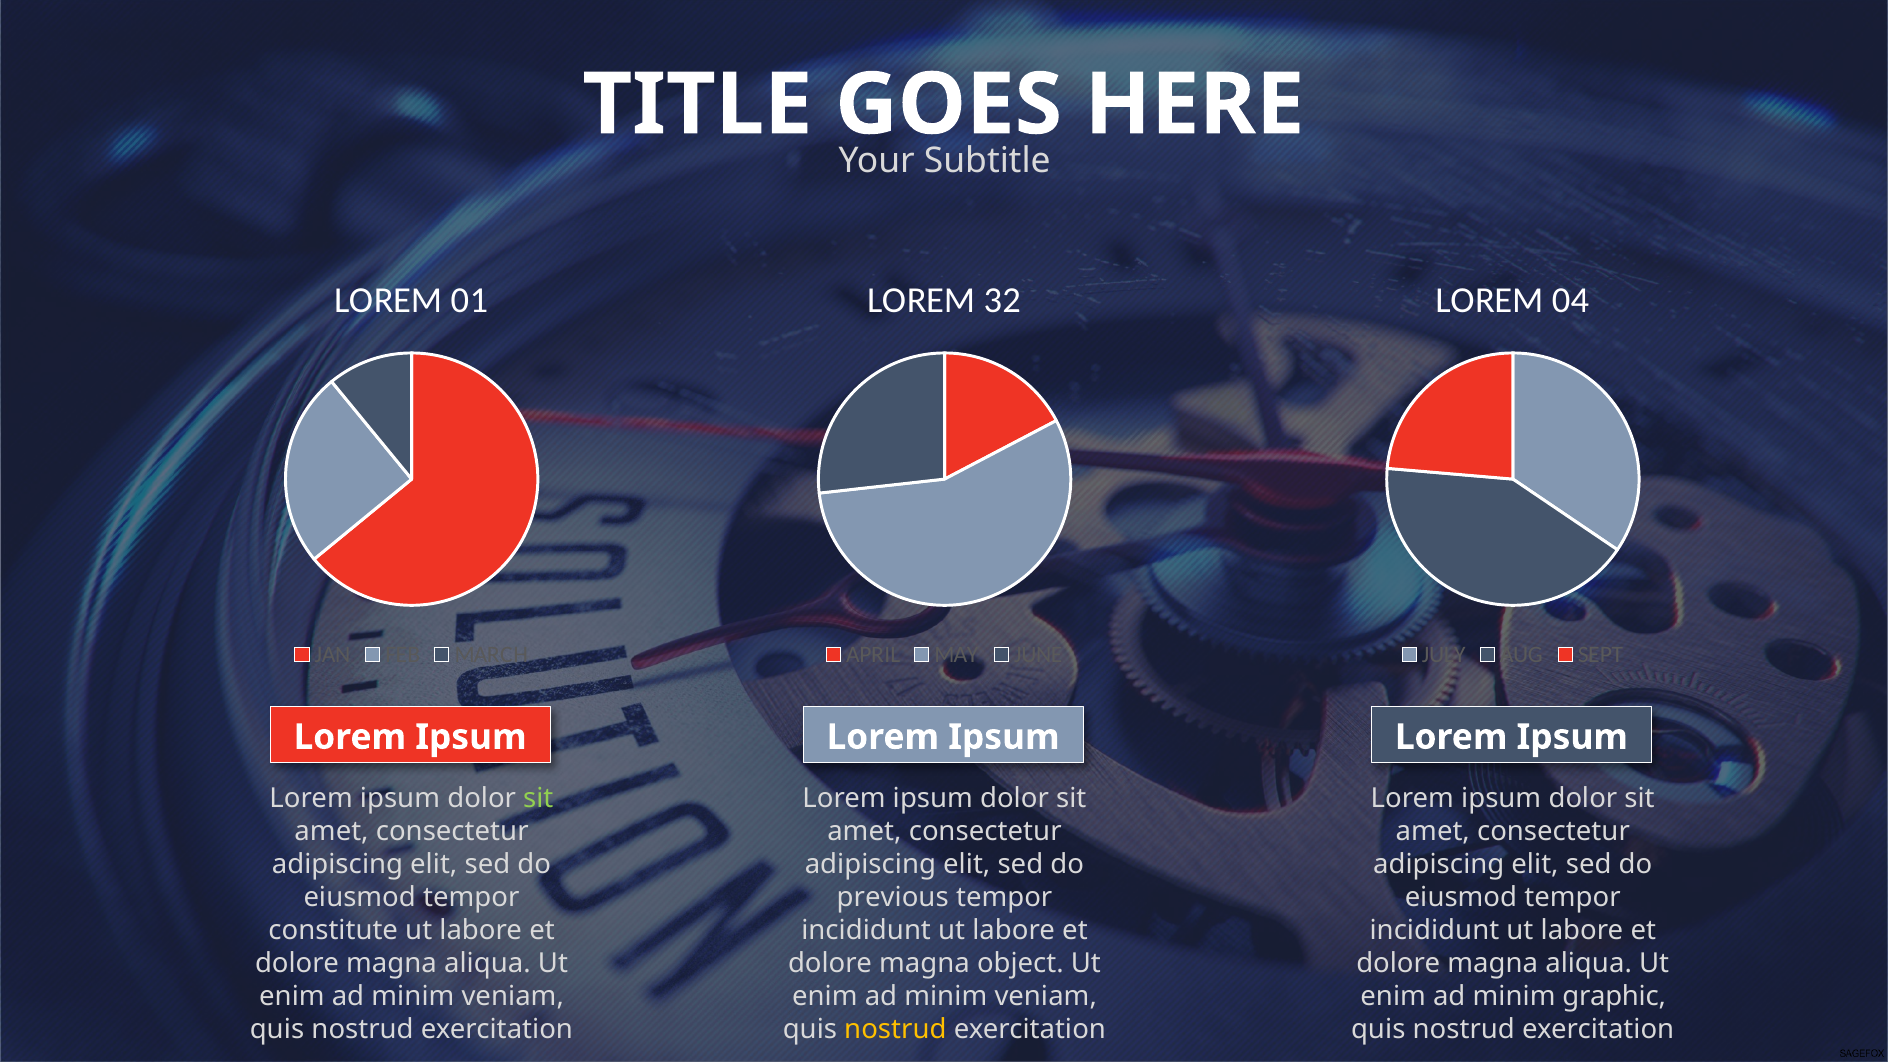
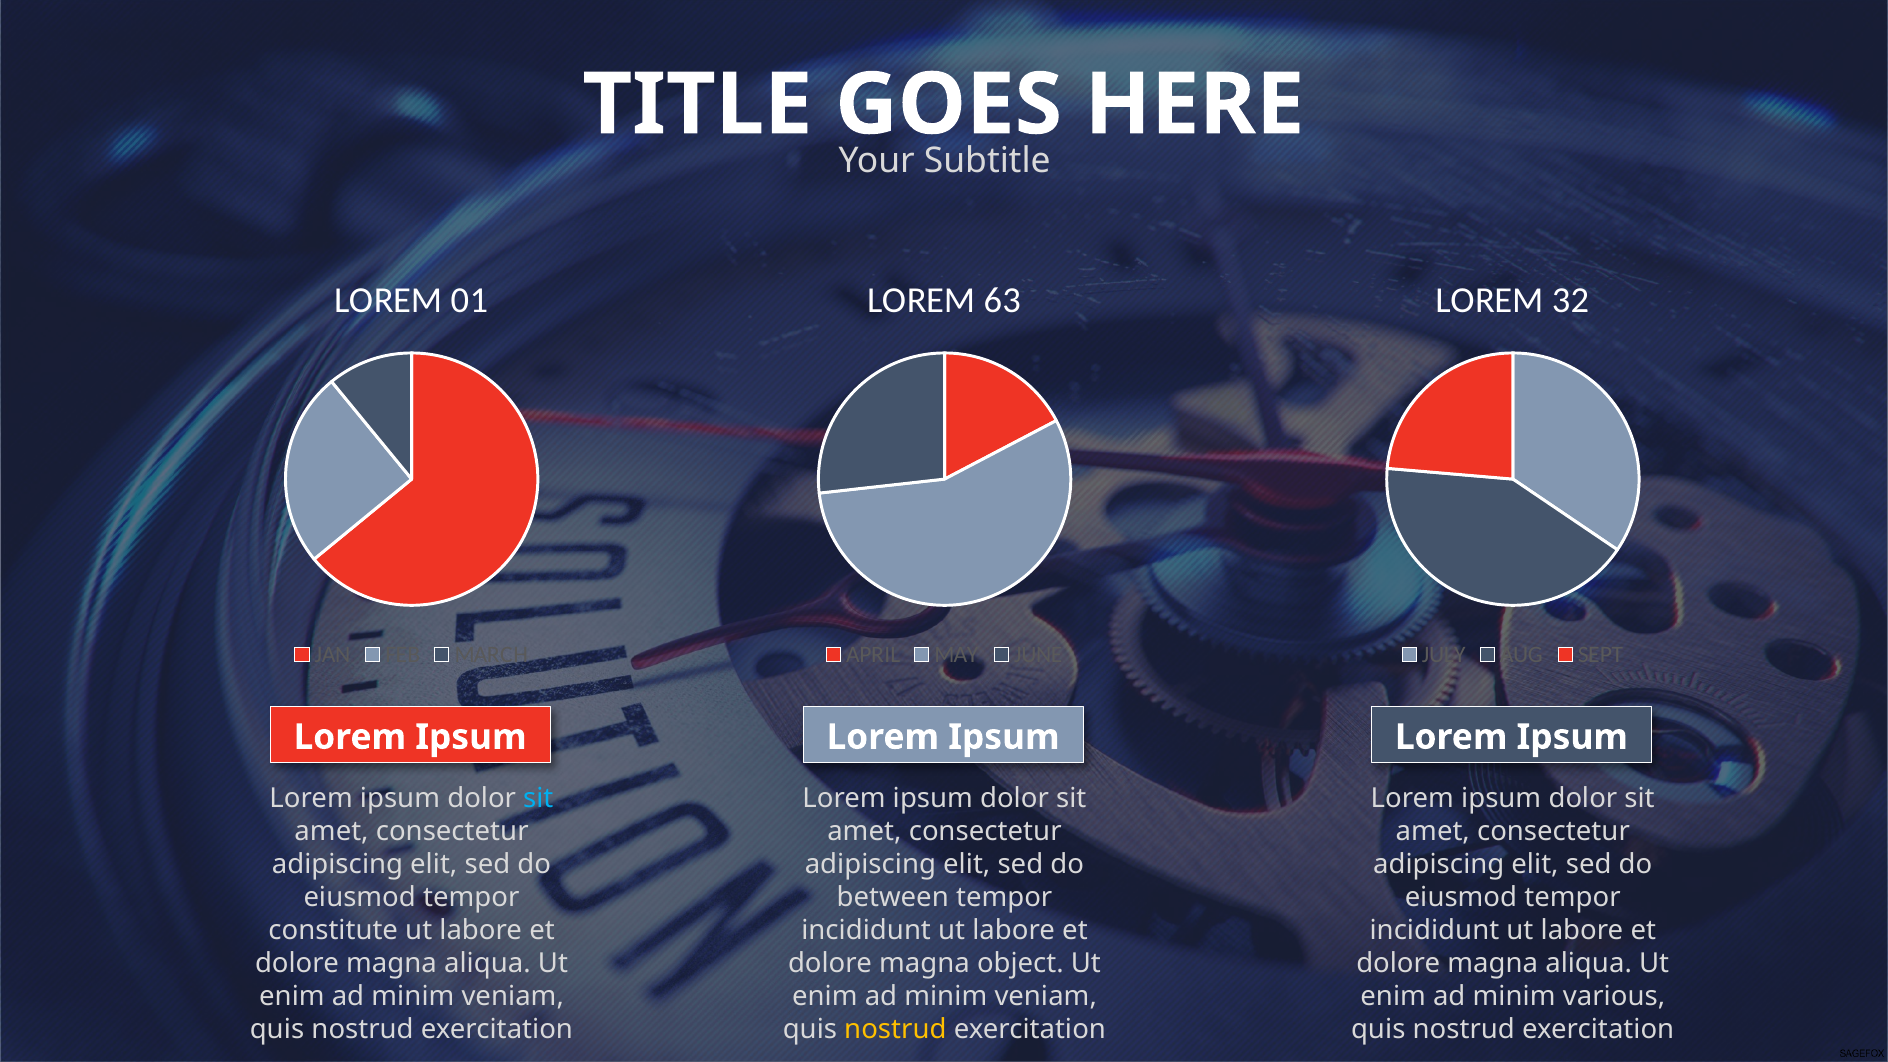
32: 32 -> 63
04: 04 -> 32
sit at (538, 798) colour: light green -> light blue
previous: previous -> between
graphic: graphic -> various
